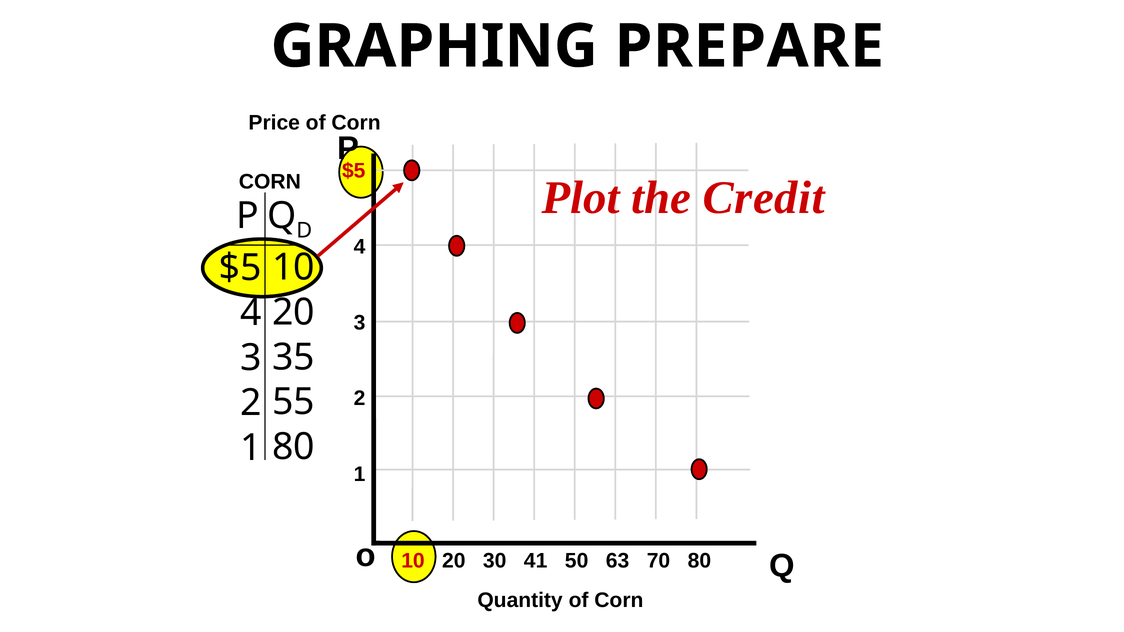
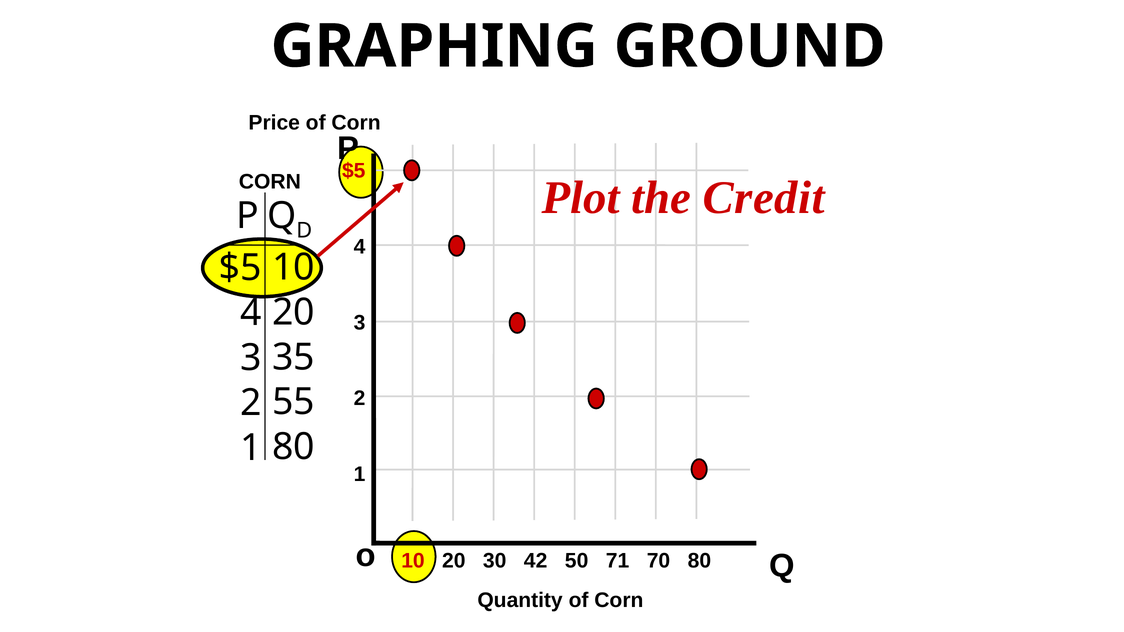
PREPARE: PREPARE -> GROUND
41: 41 -> 42
63: 63 -> 71
